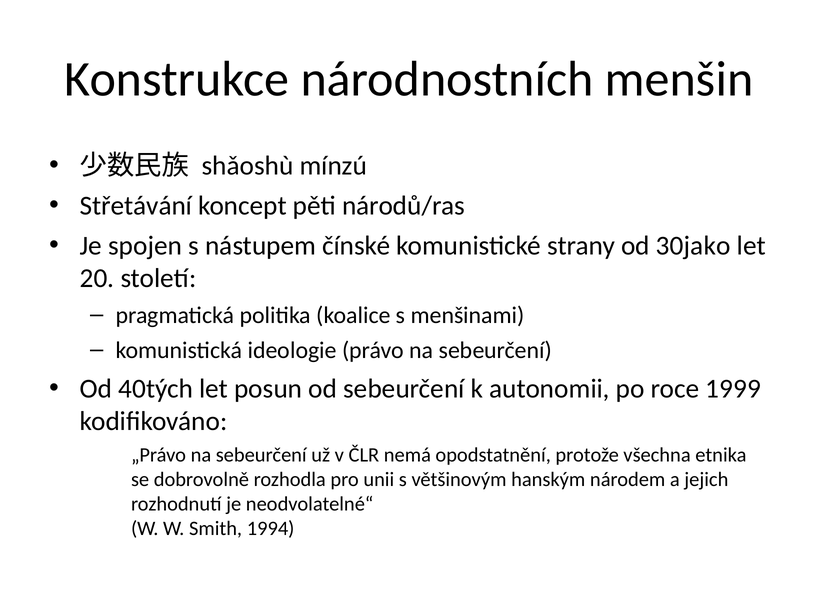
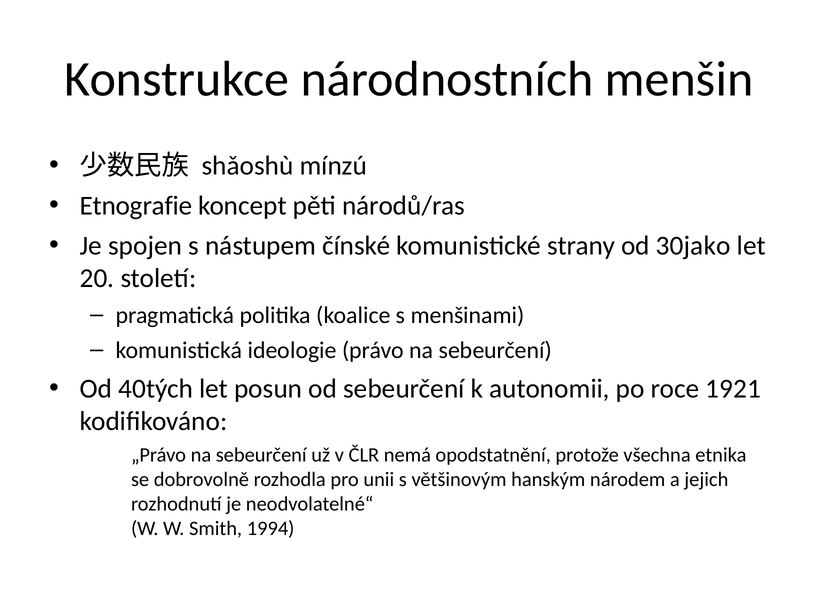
Střetávání: Střetávání -> Etnografie
1999: 1999 -> 1921
